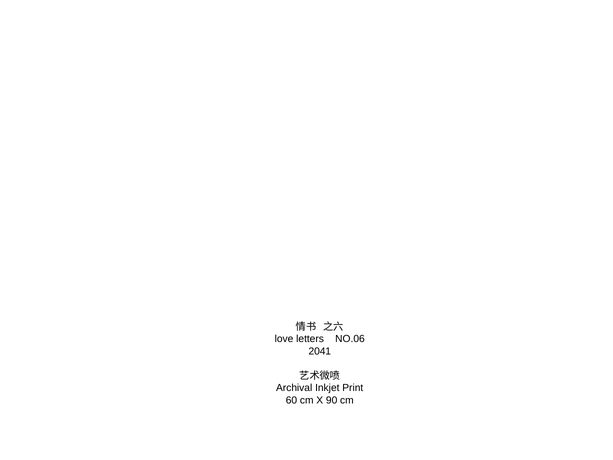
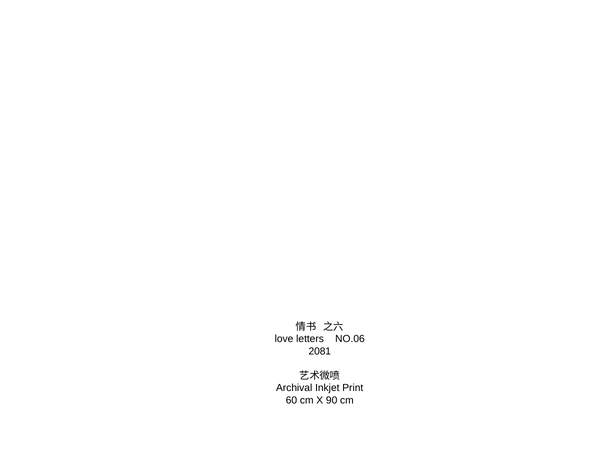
2041: 2041 -> 2081
